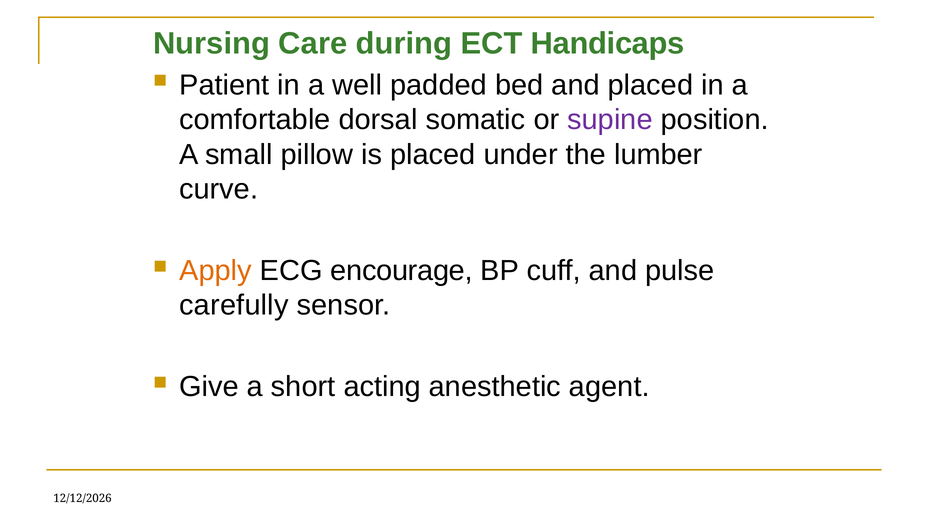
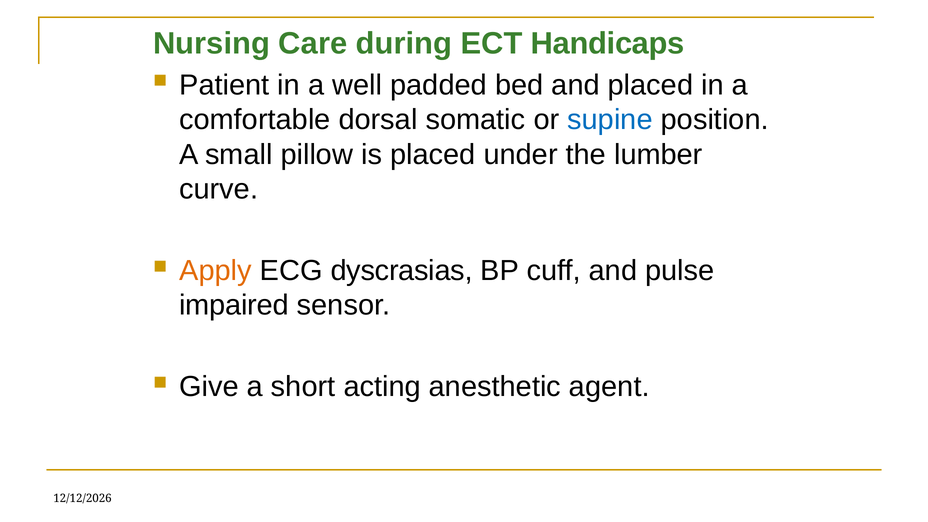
supine colour: purple -> blue
encourage: encourage -> dyscrasias
carefully: carefully -> impaired
